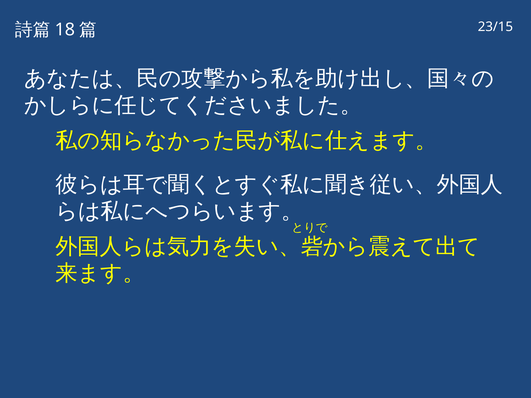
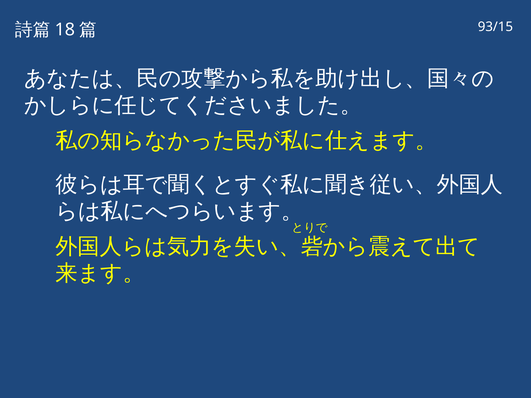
23/15: 23/15 -> 93/15
